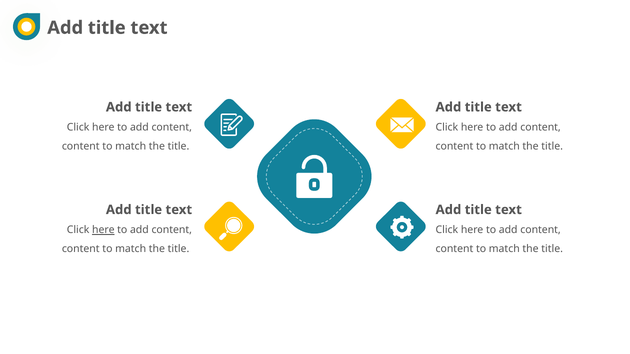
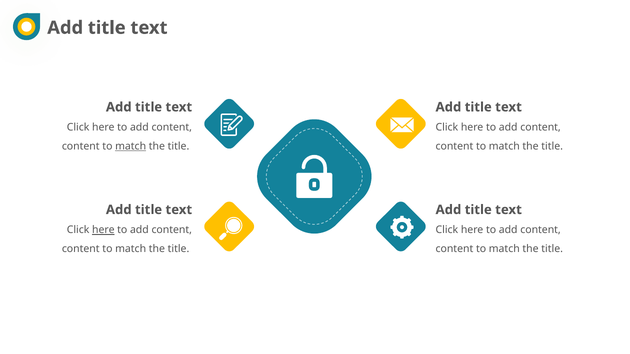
match at (131, 146) underline: none -> present
